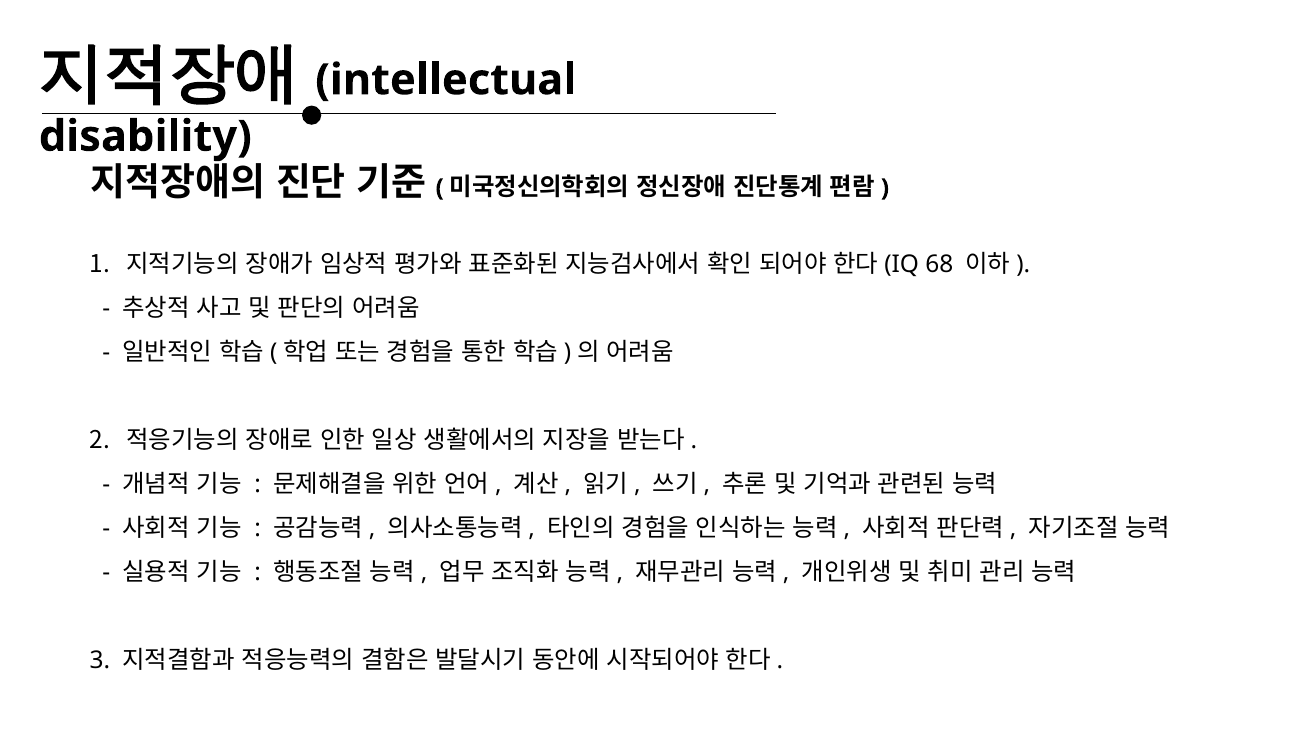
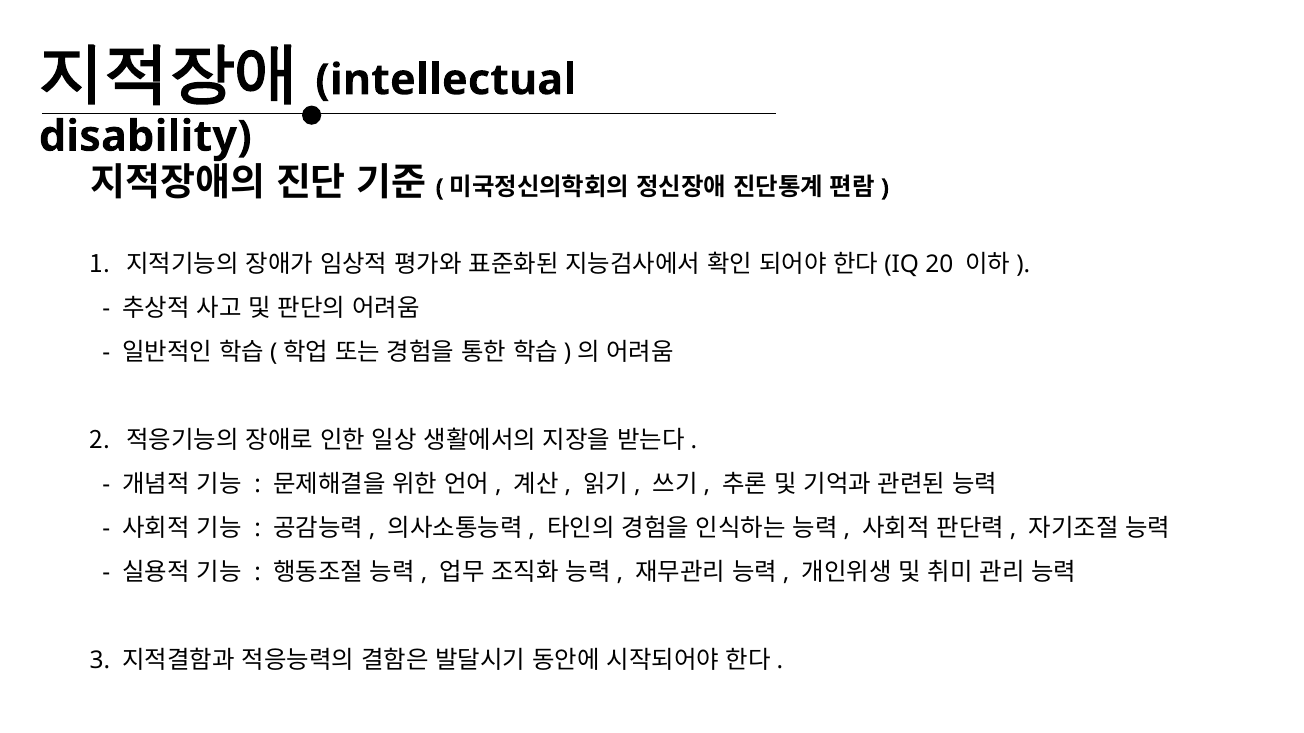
68: 68 -> 20
